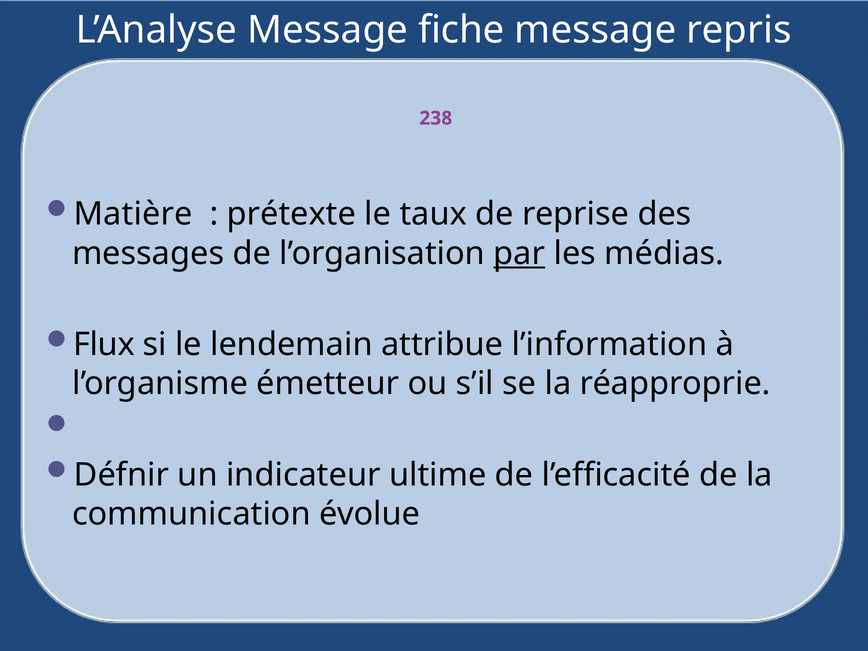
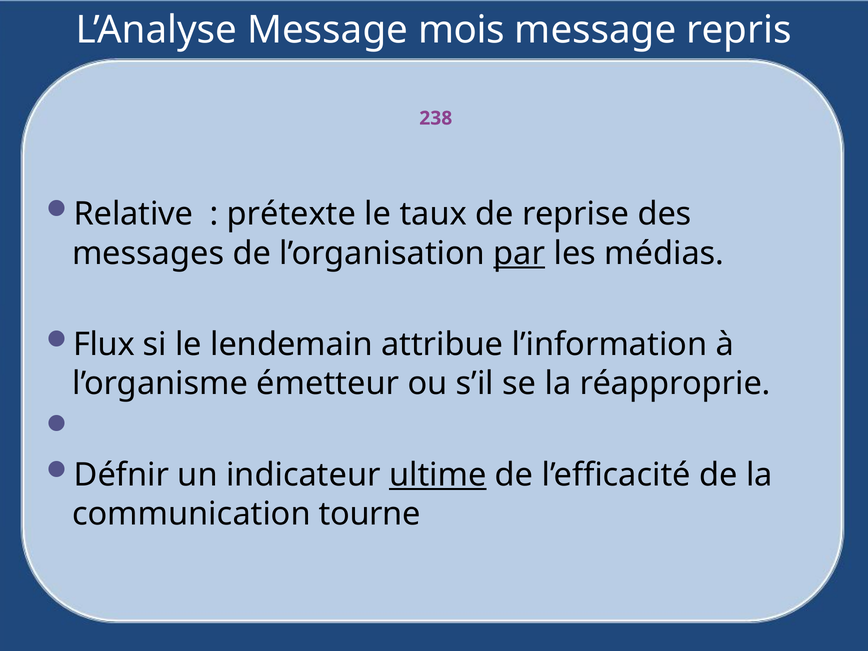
fiche: fiche -> mois
Matière: Matière -> Relative
ultime underline: none -> present
évolue: évolue -> tourne
